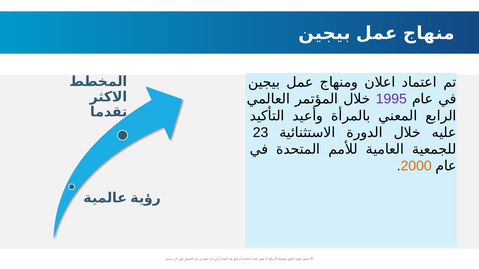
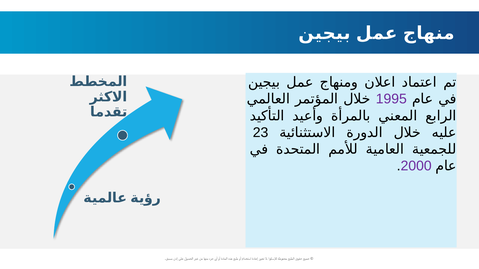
2000 colour: orange -> purple
